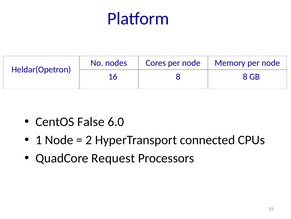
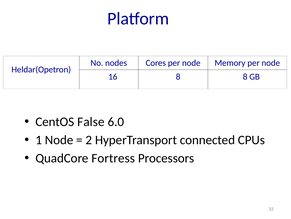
Request: Request -> Fortress
